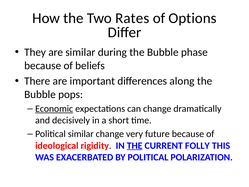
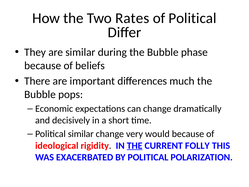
of Options: Options -> Political
along: along -> much
Economic underline: present -> none
future: future -> would
